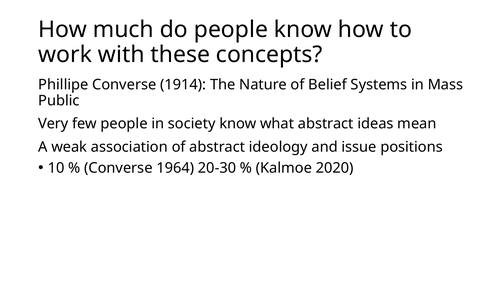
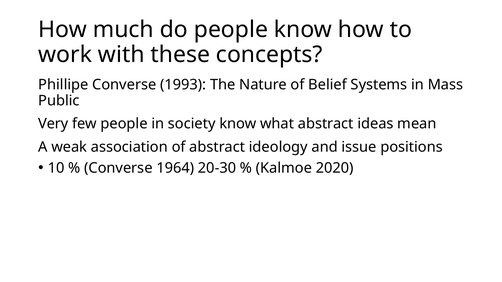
1914: 1914 -> 1993
